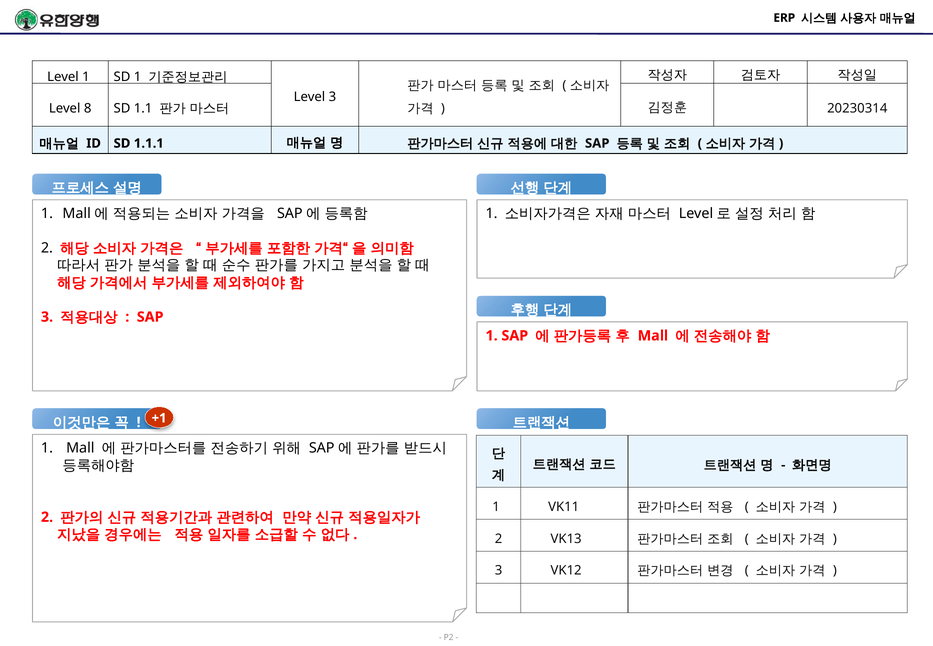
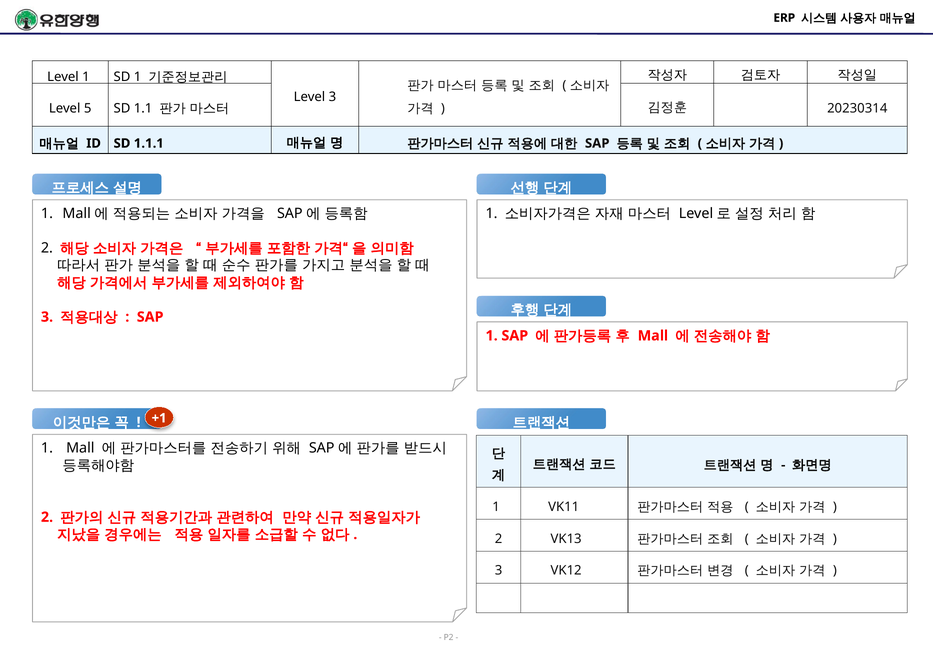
8: 8 -> 5
